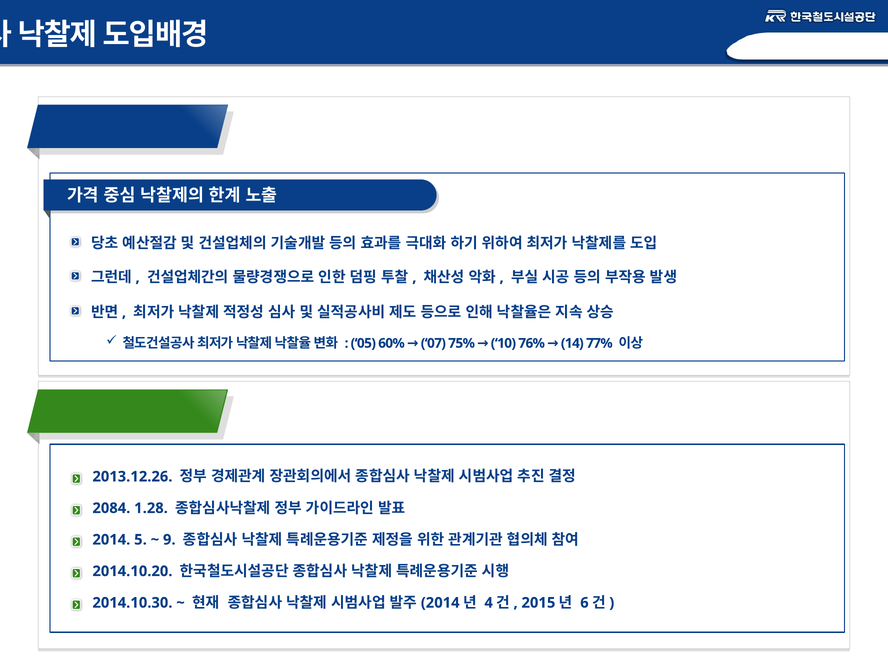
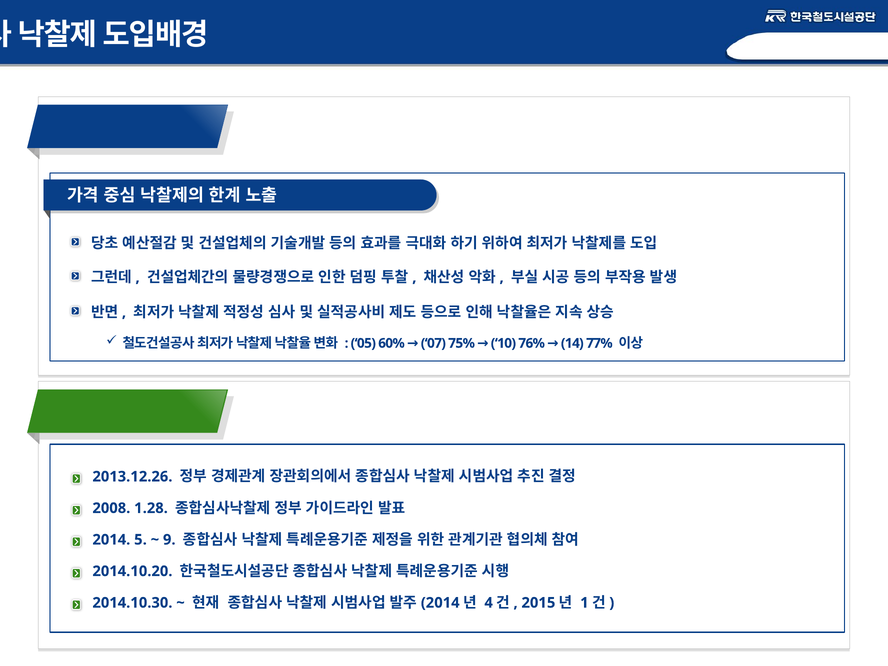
2084: 2084 -> 2008
6 at (584, 603): 6 -> 1
